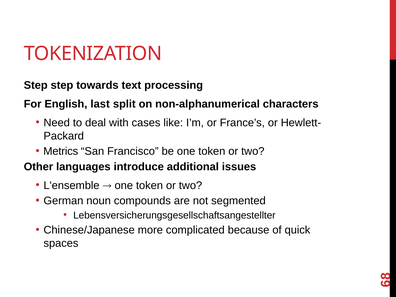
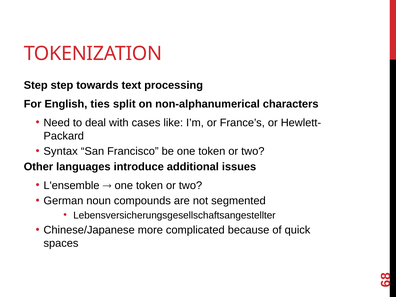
last: last -> ties
Metrics: Metrics -> Syntax
